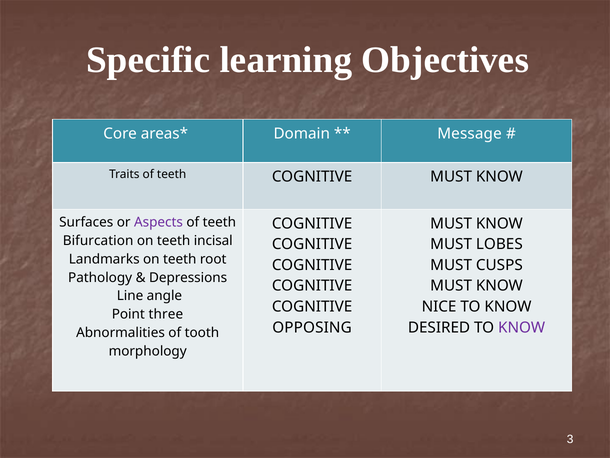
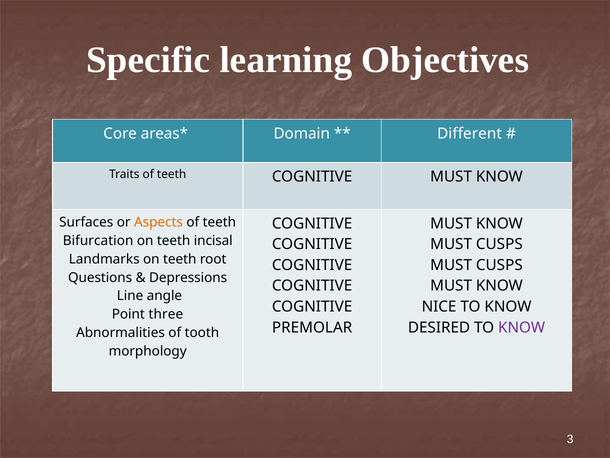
Message: Message -> Different
Aspects colour: purple -> orange
LOBES at (499, 244): LOBES -> CUSPS
Pathology: Pathology -> Questions
OPPOSING: OPPOSING -> PREMOLAR
